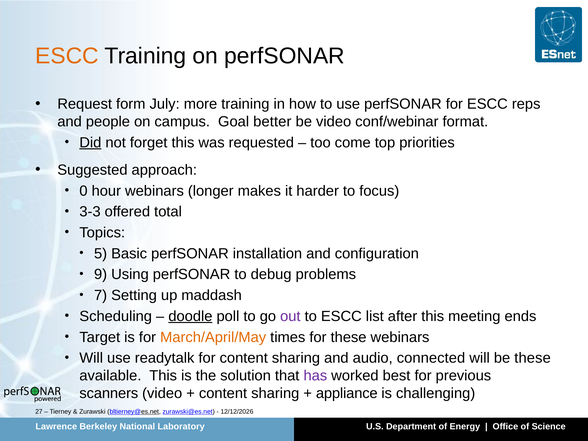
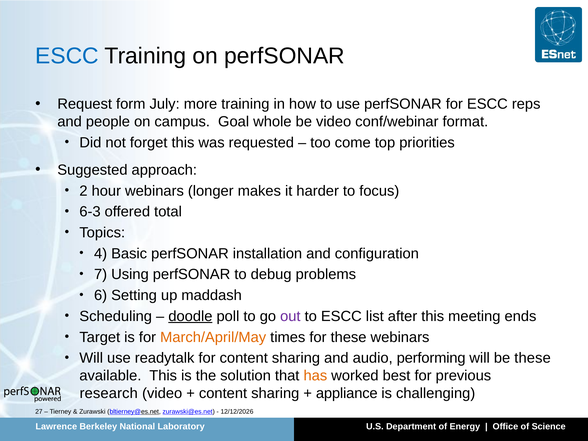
ESCC at (67, 56) colour: orange -> blue
better: better -> whole
Did underline: present -> none
0: 0 -> 2
3-3: 3-3 -> 6-3
5: 5 -> 4
9: 9 -> 7
7: 7 -> 6
connected: connected -> performing
has colour: purple -> orange
scanners: scanners -> research
